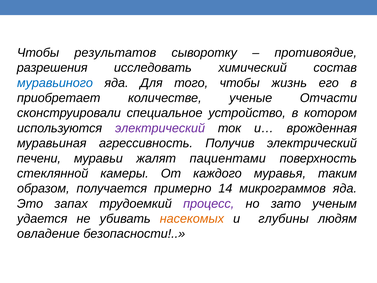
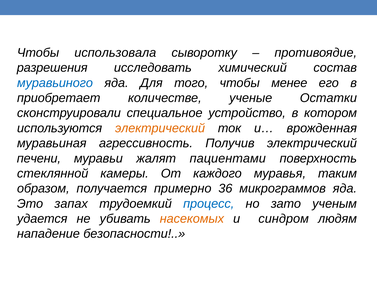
результатов: результатов -> использовала
жизнь: жизнь -> менее
Отчасти: Отчасти -> Остатки
электрический at (160, 128) colour: purple -> orange
14: 14 -> 36
процесс colour: purple -> blue
глубины: глубины -> синдром
овладение: овладение -> нападение
